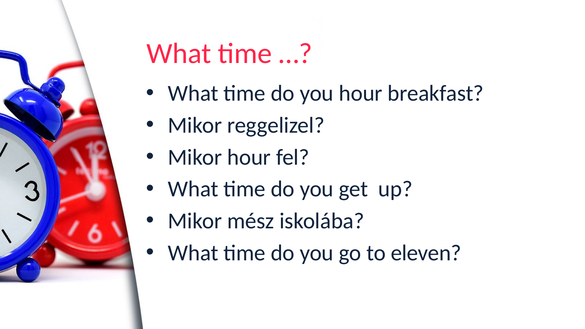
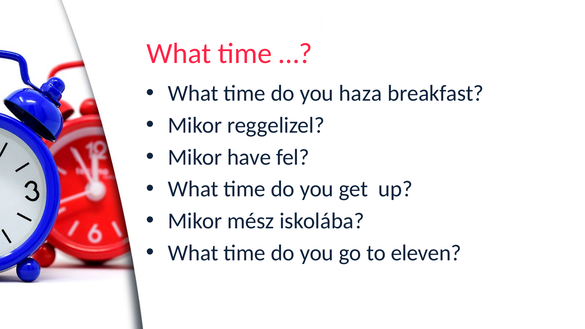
you hour: hour -> haza
Mikor hour: hour -> have
